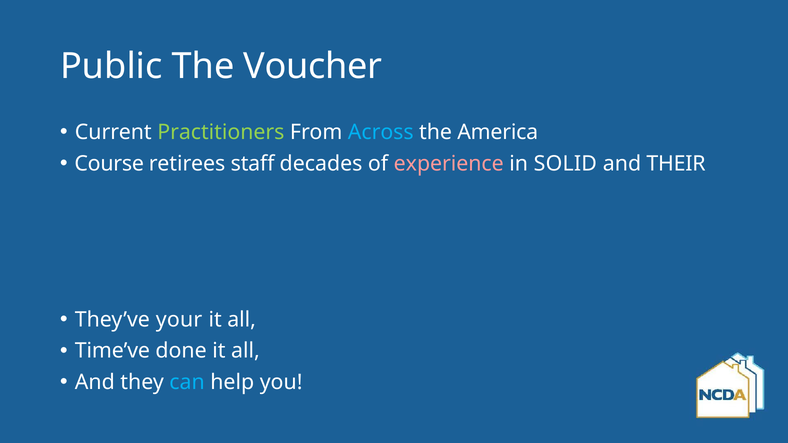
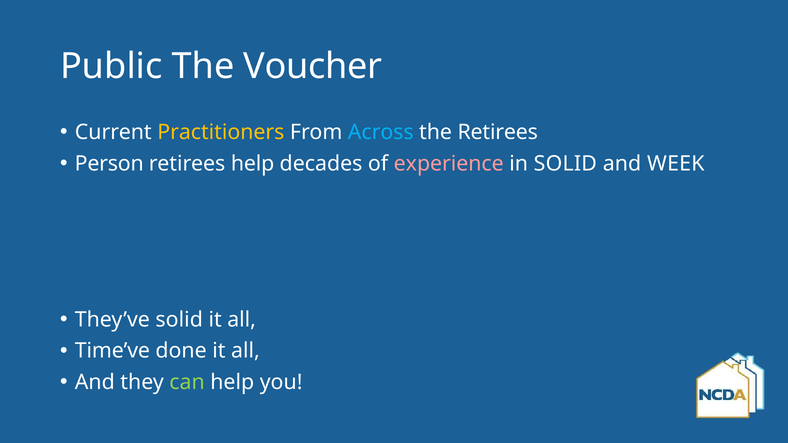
Practitioners colour: light green -> yellow
the America: America -> Retirees
Course: Course -> Person
retirees staff: staff -> help
THEIR: THEIR -> WEEK
They’ve your: your -> solid
can colour: light blue -> light green
